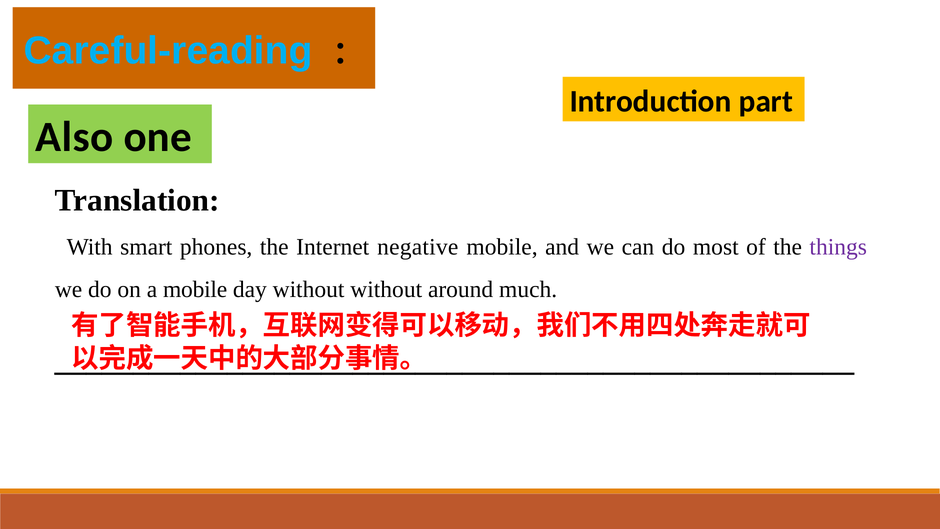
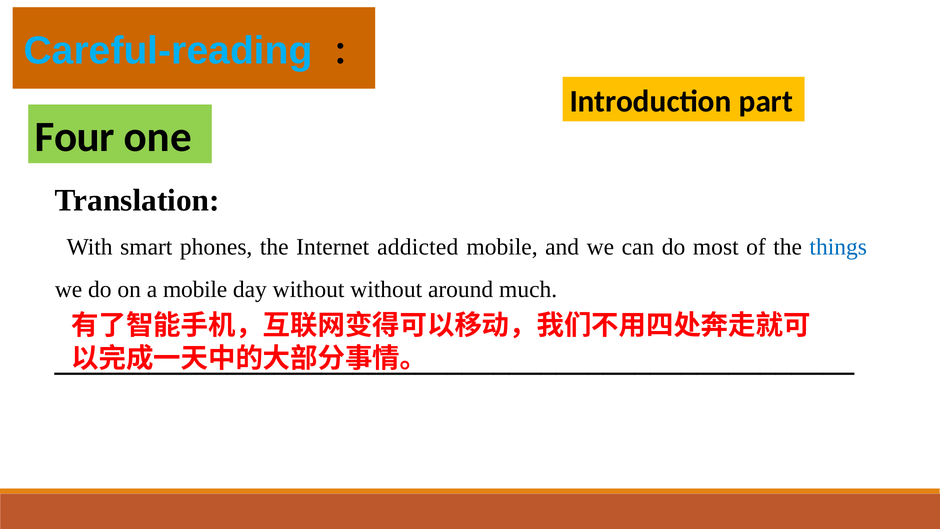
Also: Also -> Four
negative: negative -> addicted
things colour: purple -> blue
